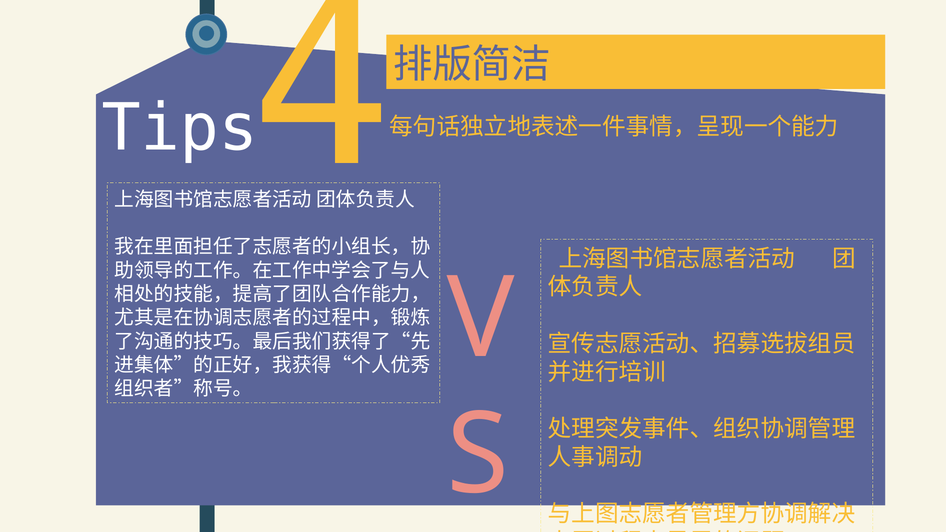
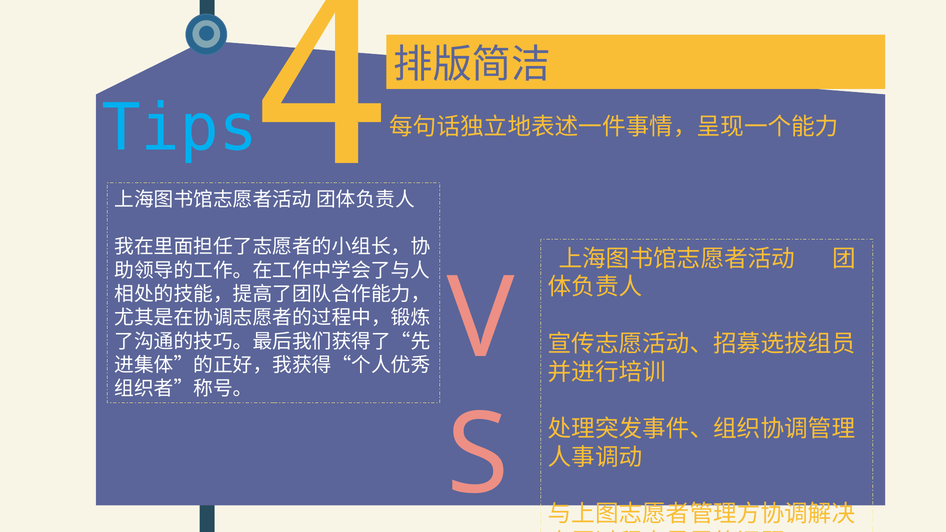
Tips colour: white -> light blue
